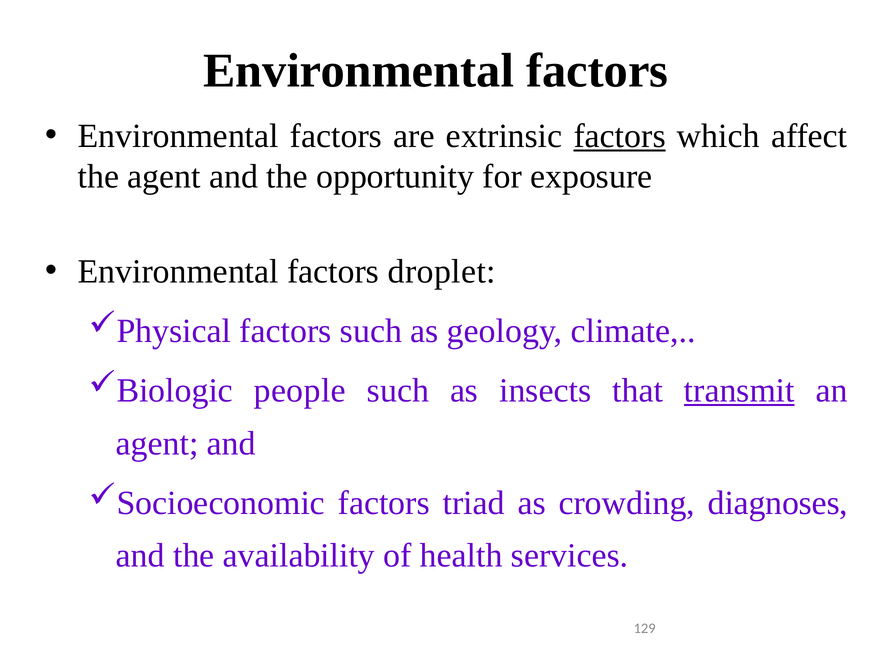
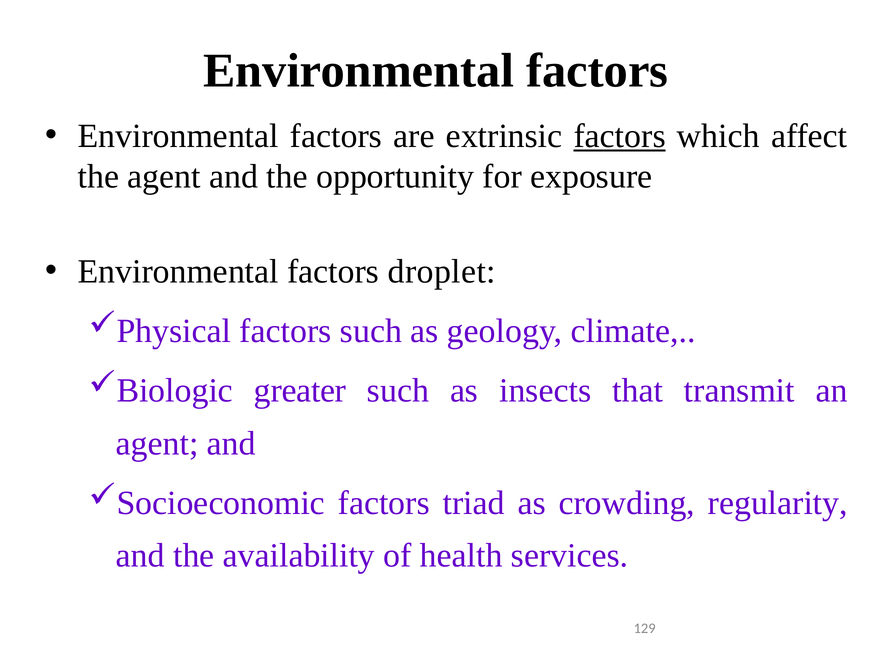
people: people -> greater
transmit underline: present -> none
diagnoses: diagnoses -> regularity
